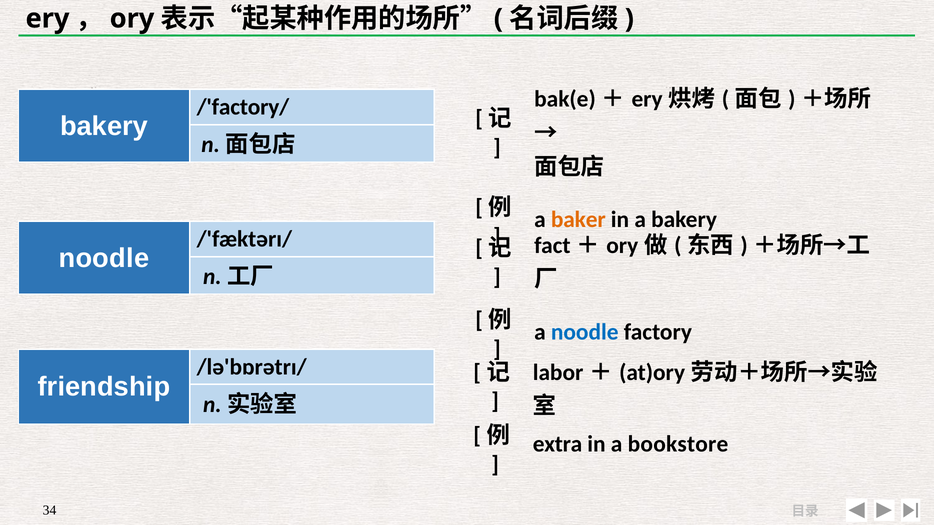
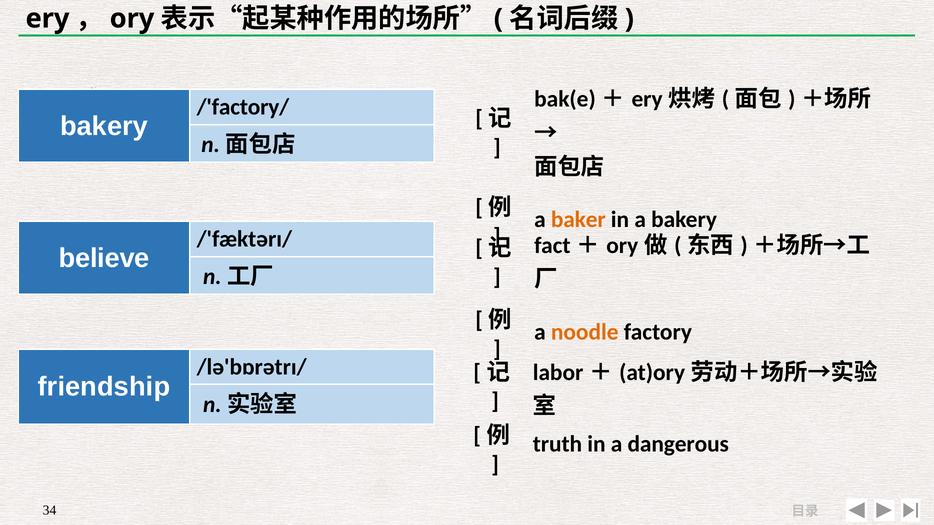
noodle at (104, 258): noodle -> believe
noodle at (585, 332) colour: blue -> orange
extra: extra -> truth
bookstore: bookstore -> dangerous
